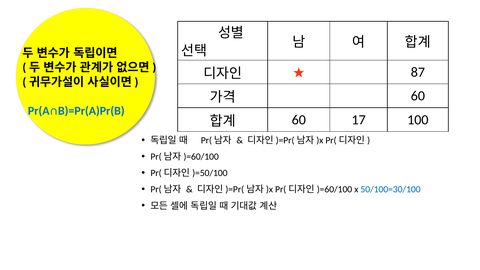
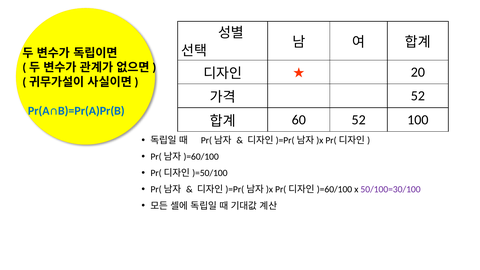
87: 87 -> 20
60 at (418, 96): 60 -> 52
60 17: 17 -> 52
50/100=30/100 colour: blue -> purple
